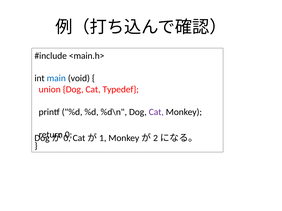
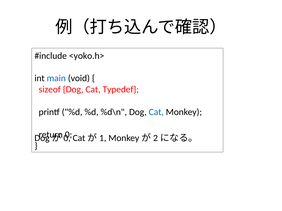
<main.h>: <main.h> -> <yoko.h>
union: union -> sizeof
Cat at (156, 112) colour: purple -> blue
